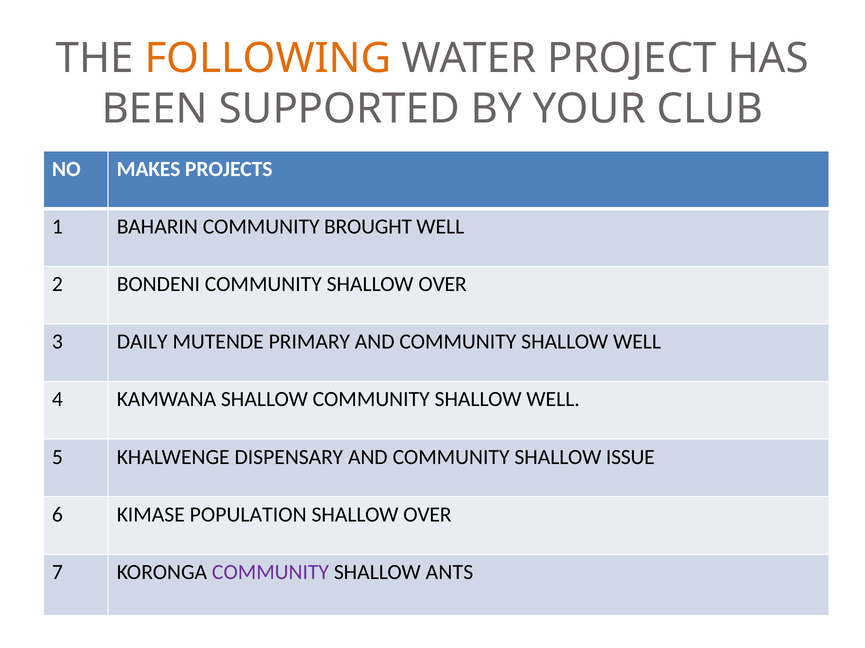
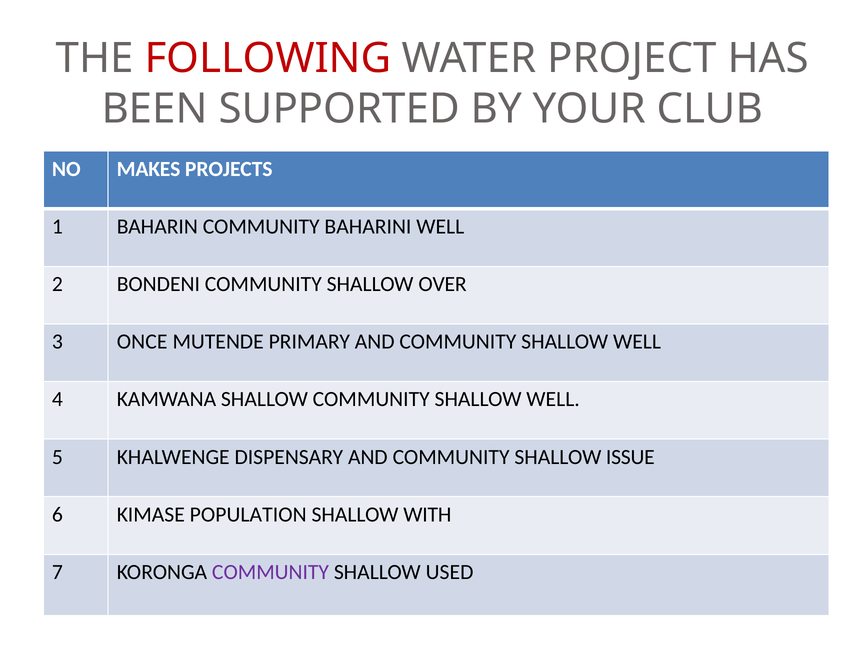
FOLLOWING colour: orange -> red
BROUGHT: BROUGHT -> BAHARINI
DAILY: DAILY -> ONCE
OVER at (427, 515): OVER -> WITH
ANTS: ANTS -> USED
